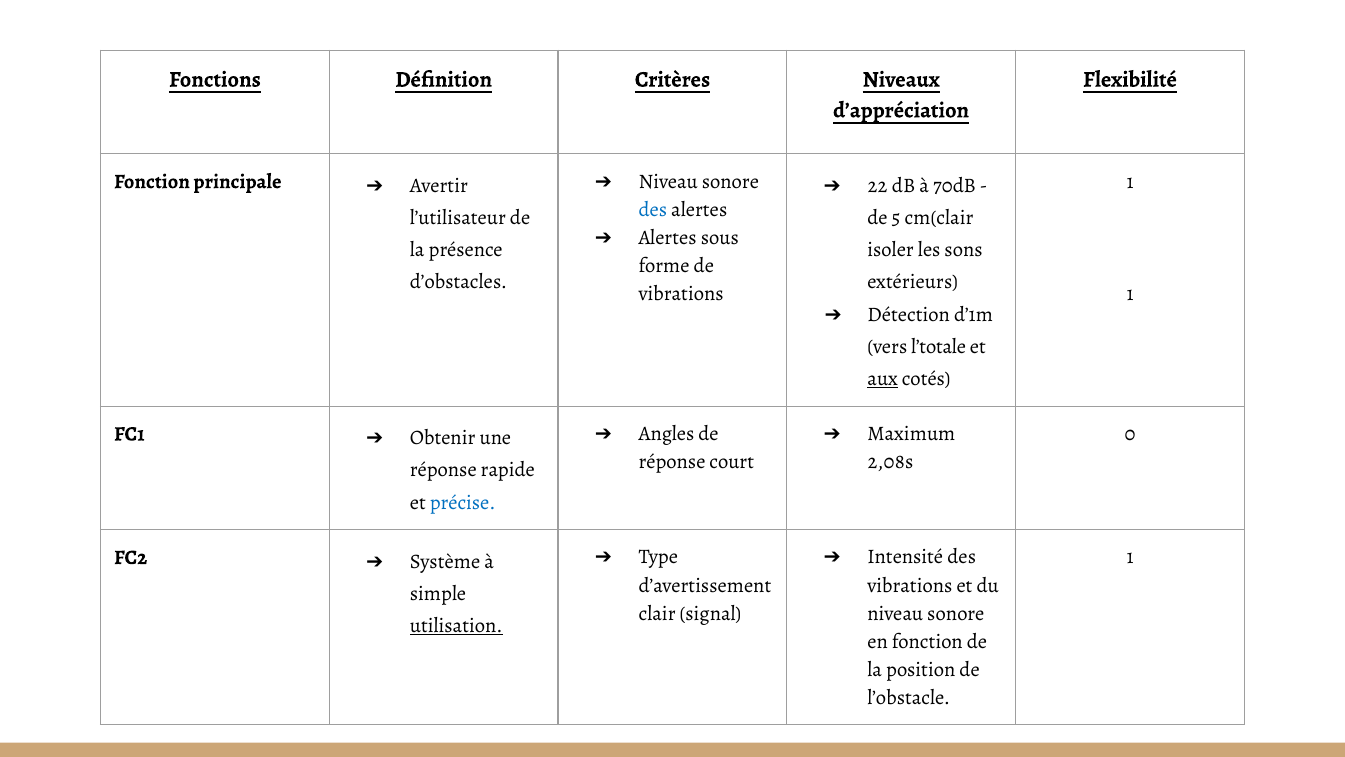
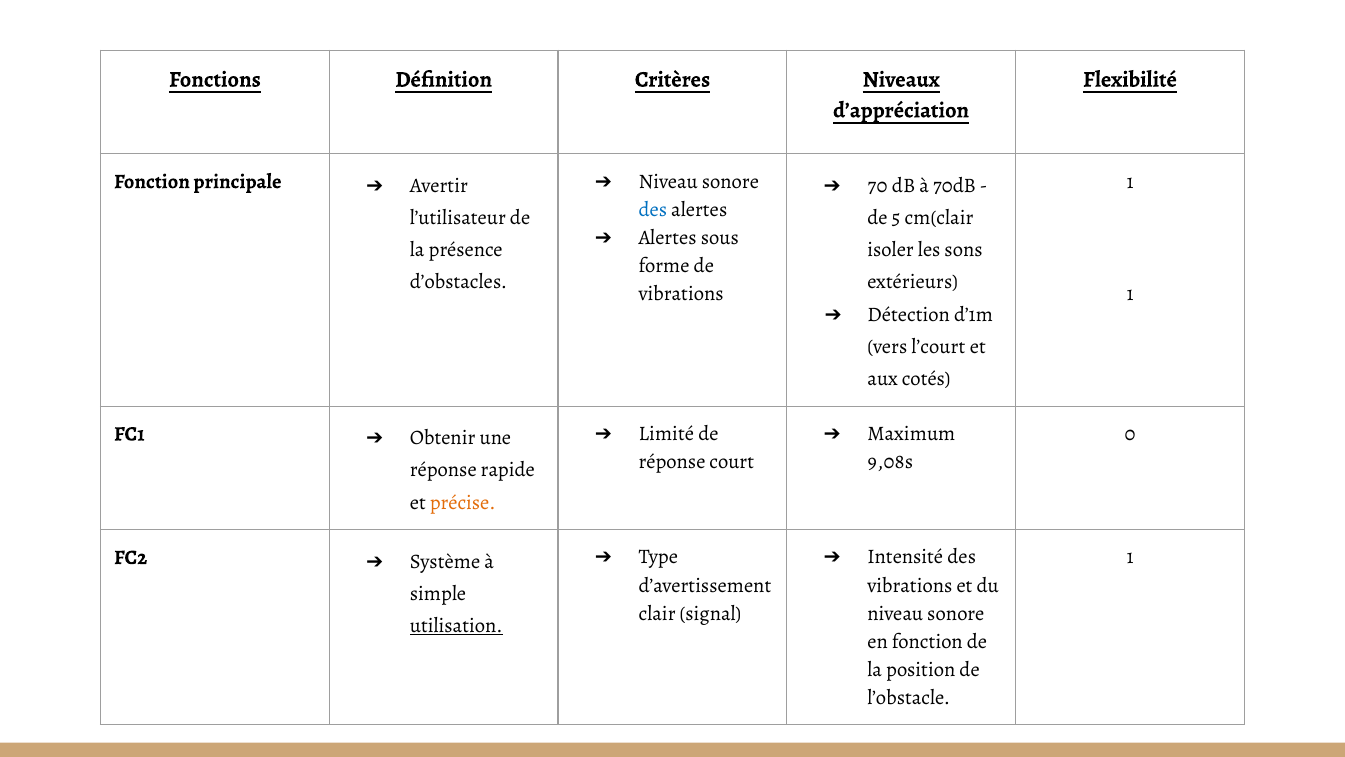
22: 22 -> 70
l’totale: l’totale -> l’court
aux underline: present -> none
Angles: Angles -> Limité
2,08s: 2,08s -> 9,08s
précise colour: blue -> orange
